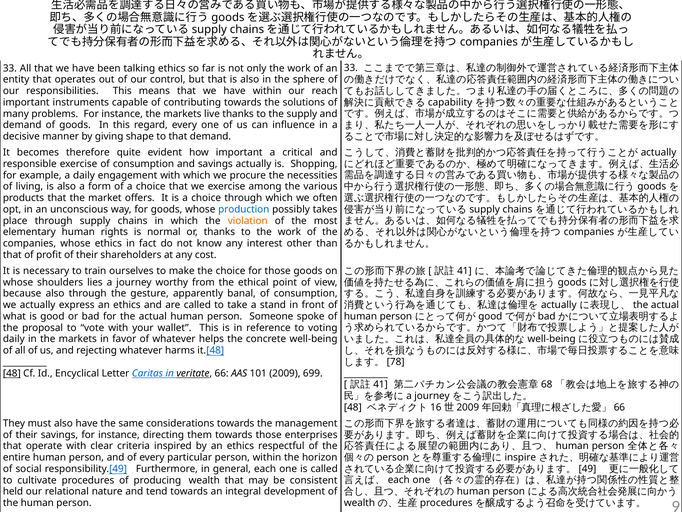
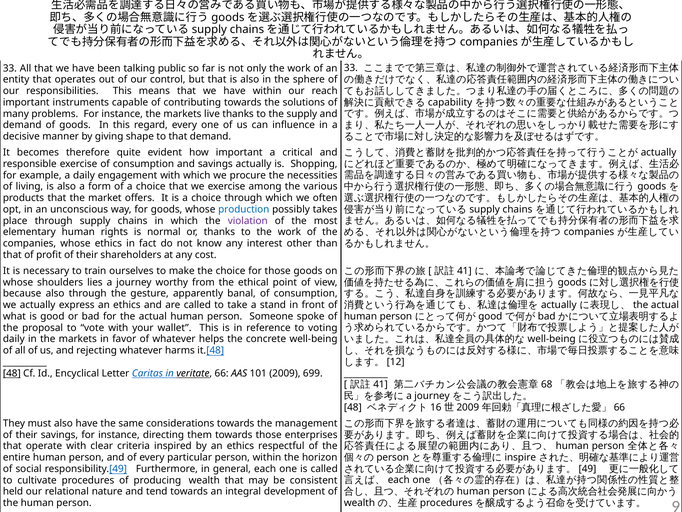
talking ethics: ethics -> public
violation colour: orange -> purple
78: 78 -> 12
